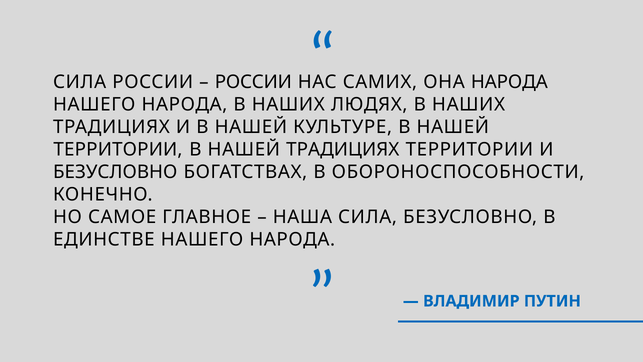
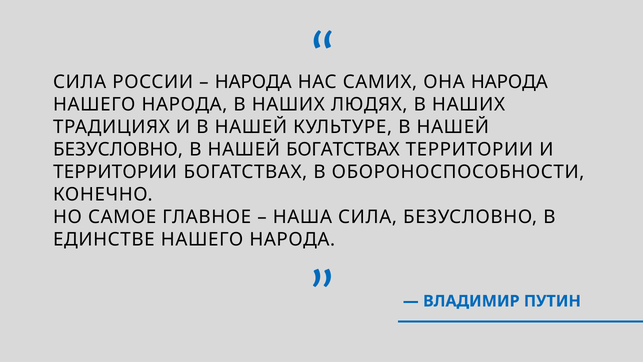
РОССИИ at (253, 82): РОССИИ -> НАРОДА
ТЕРРИТОРИИ at (118, 149): ТЕРРИТОРИИ -> БЕЗУСЛОВНО
НАШЕЙ ТРАДИЦИЯХ: ТРАДИЦИЯХ -> БОГАТСТВАХ
БЕЗУСЛОВНО at (115, 172): БЕЗУСЛОВНО -> ТЕРРИТОРИИ
